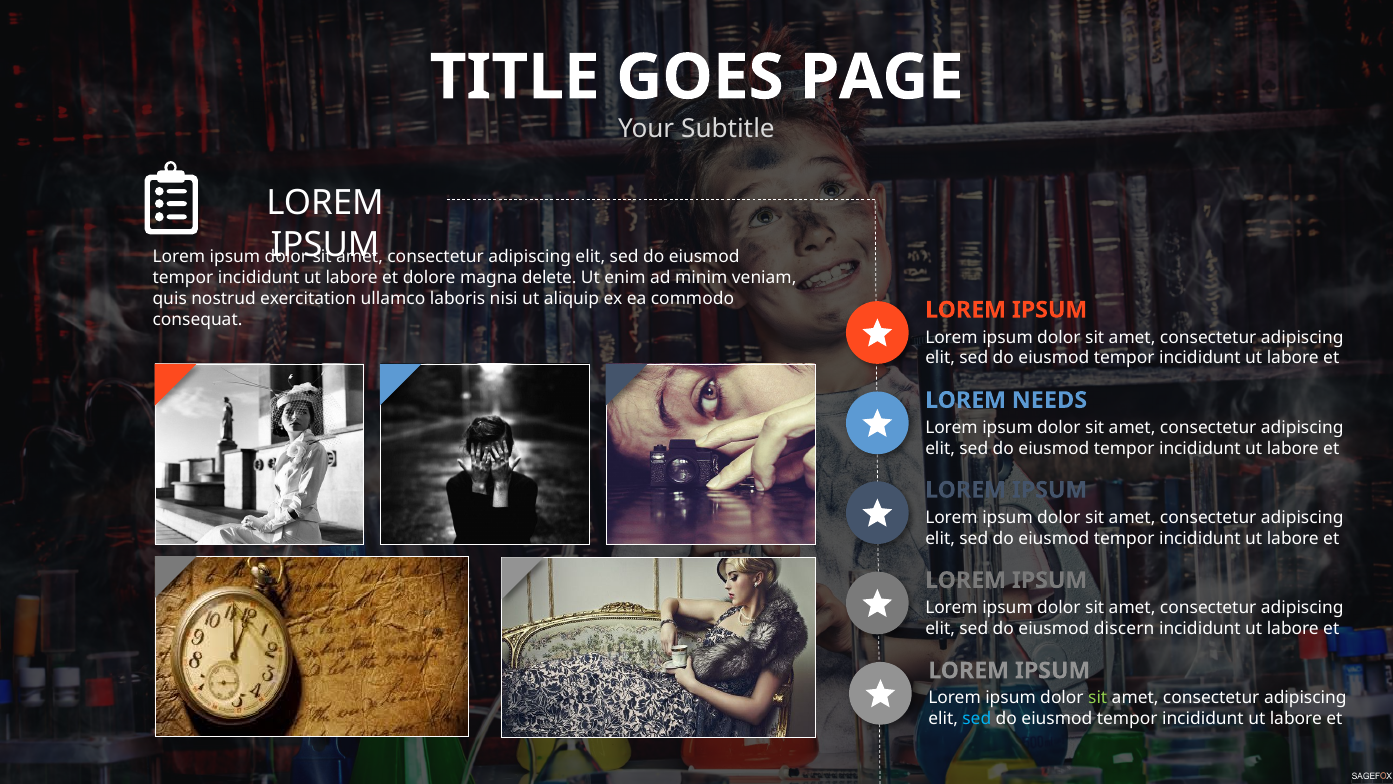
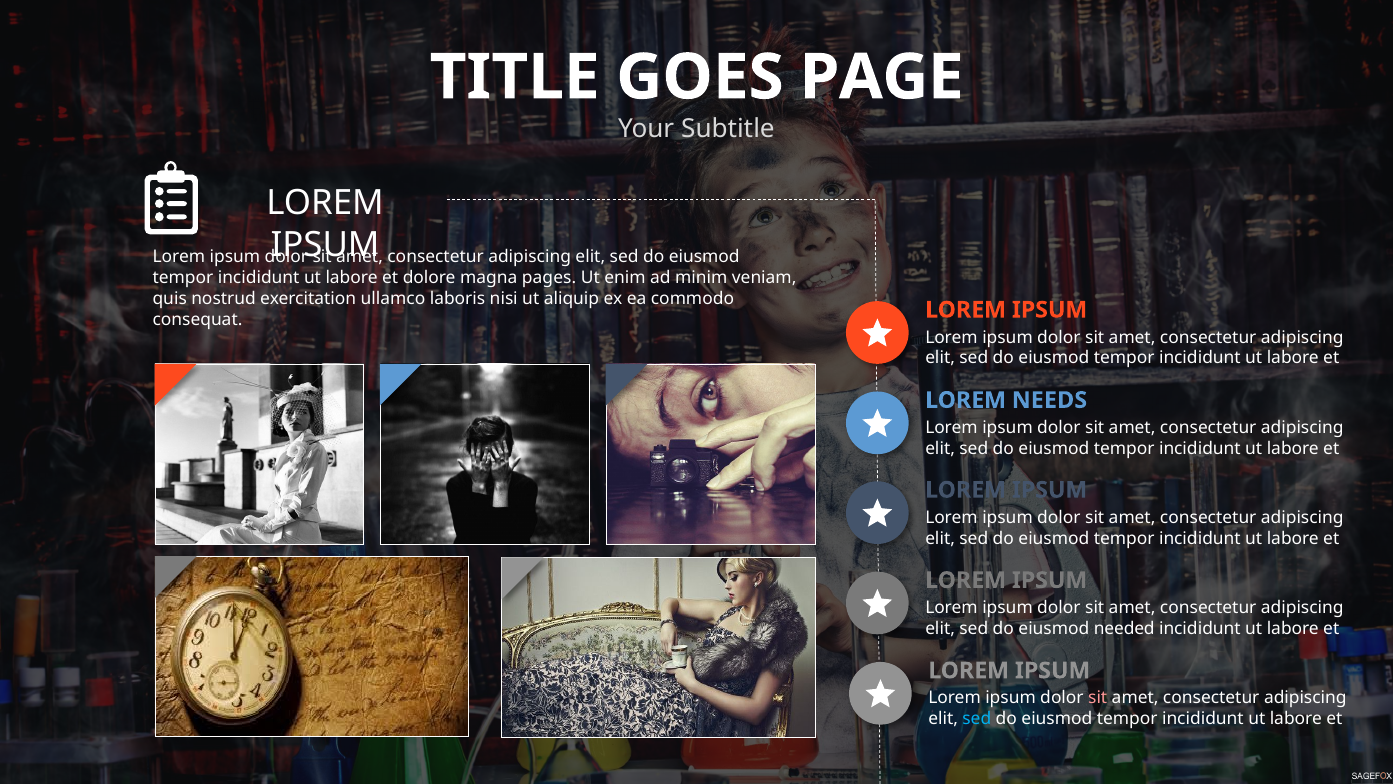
delete: delete -> pages
discern: discern -> needed
sit at (1098, 698) colour: light green -> pink
